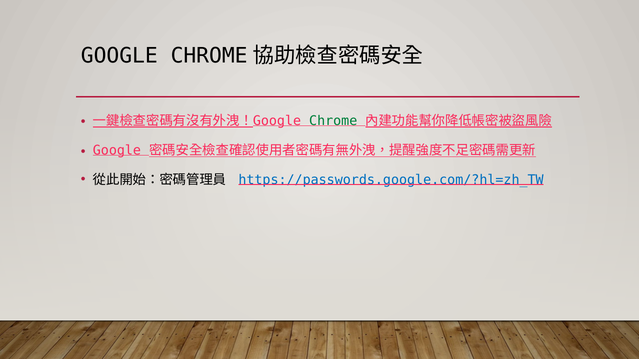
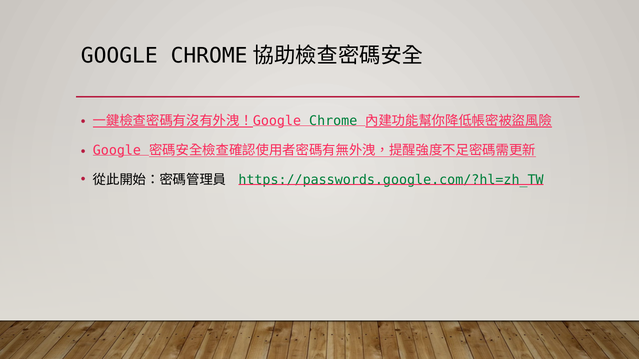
https://passwords.google.com/?hl=zh_TW colour: blue -> green
